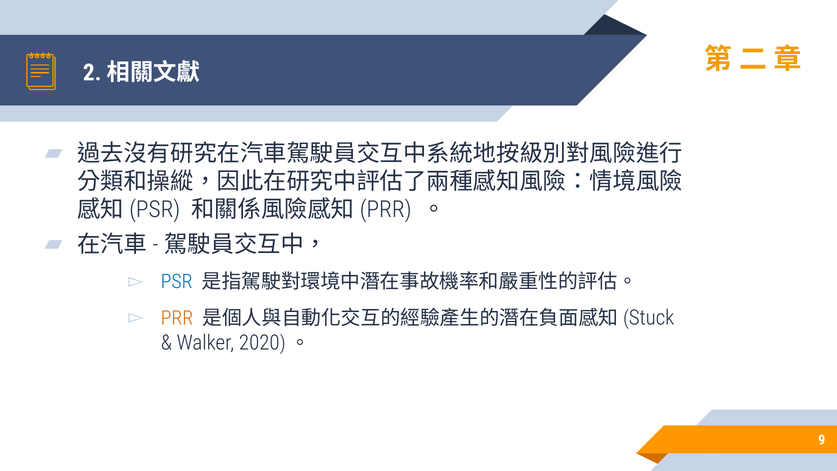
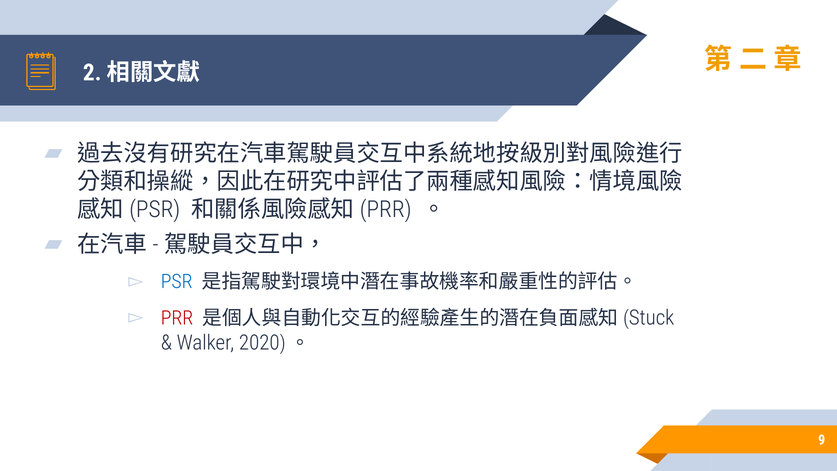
PRR colour: orange -> red
